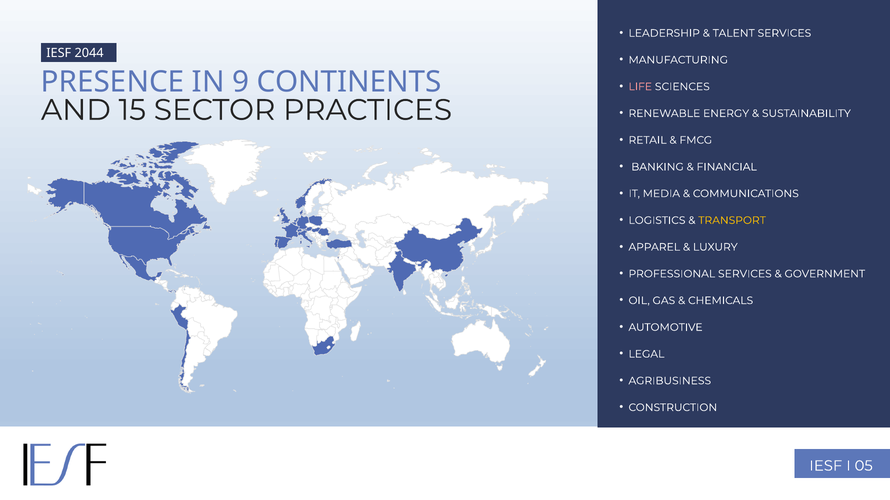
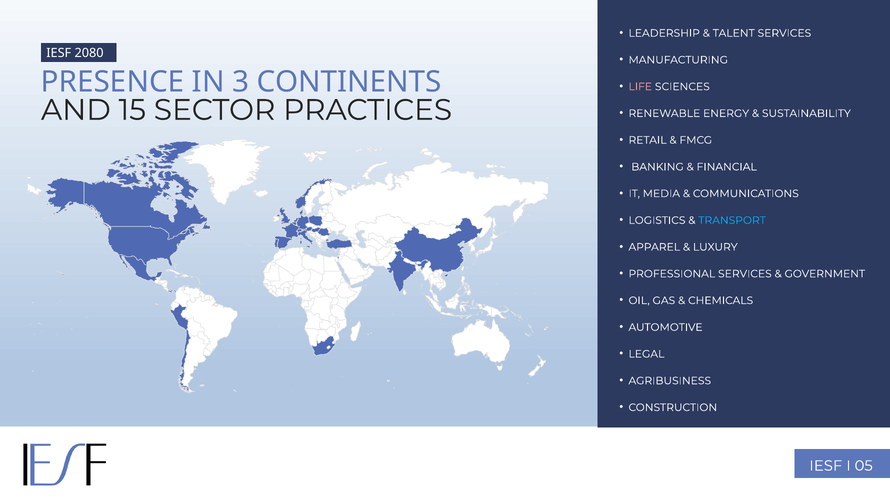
2044: 2044 -> 2080
9: 9 -> 3
TRANSPORT colour: yellow -> light blue
